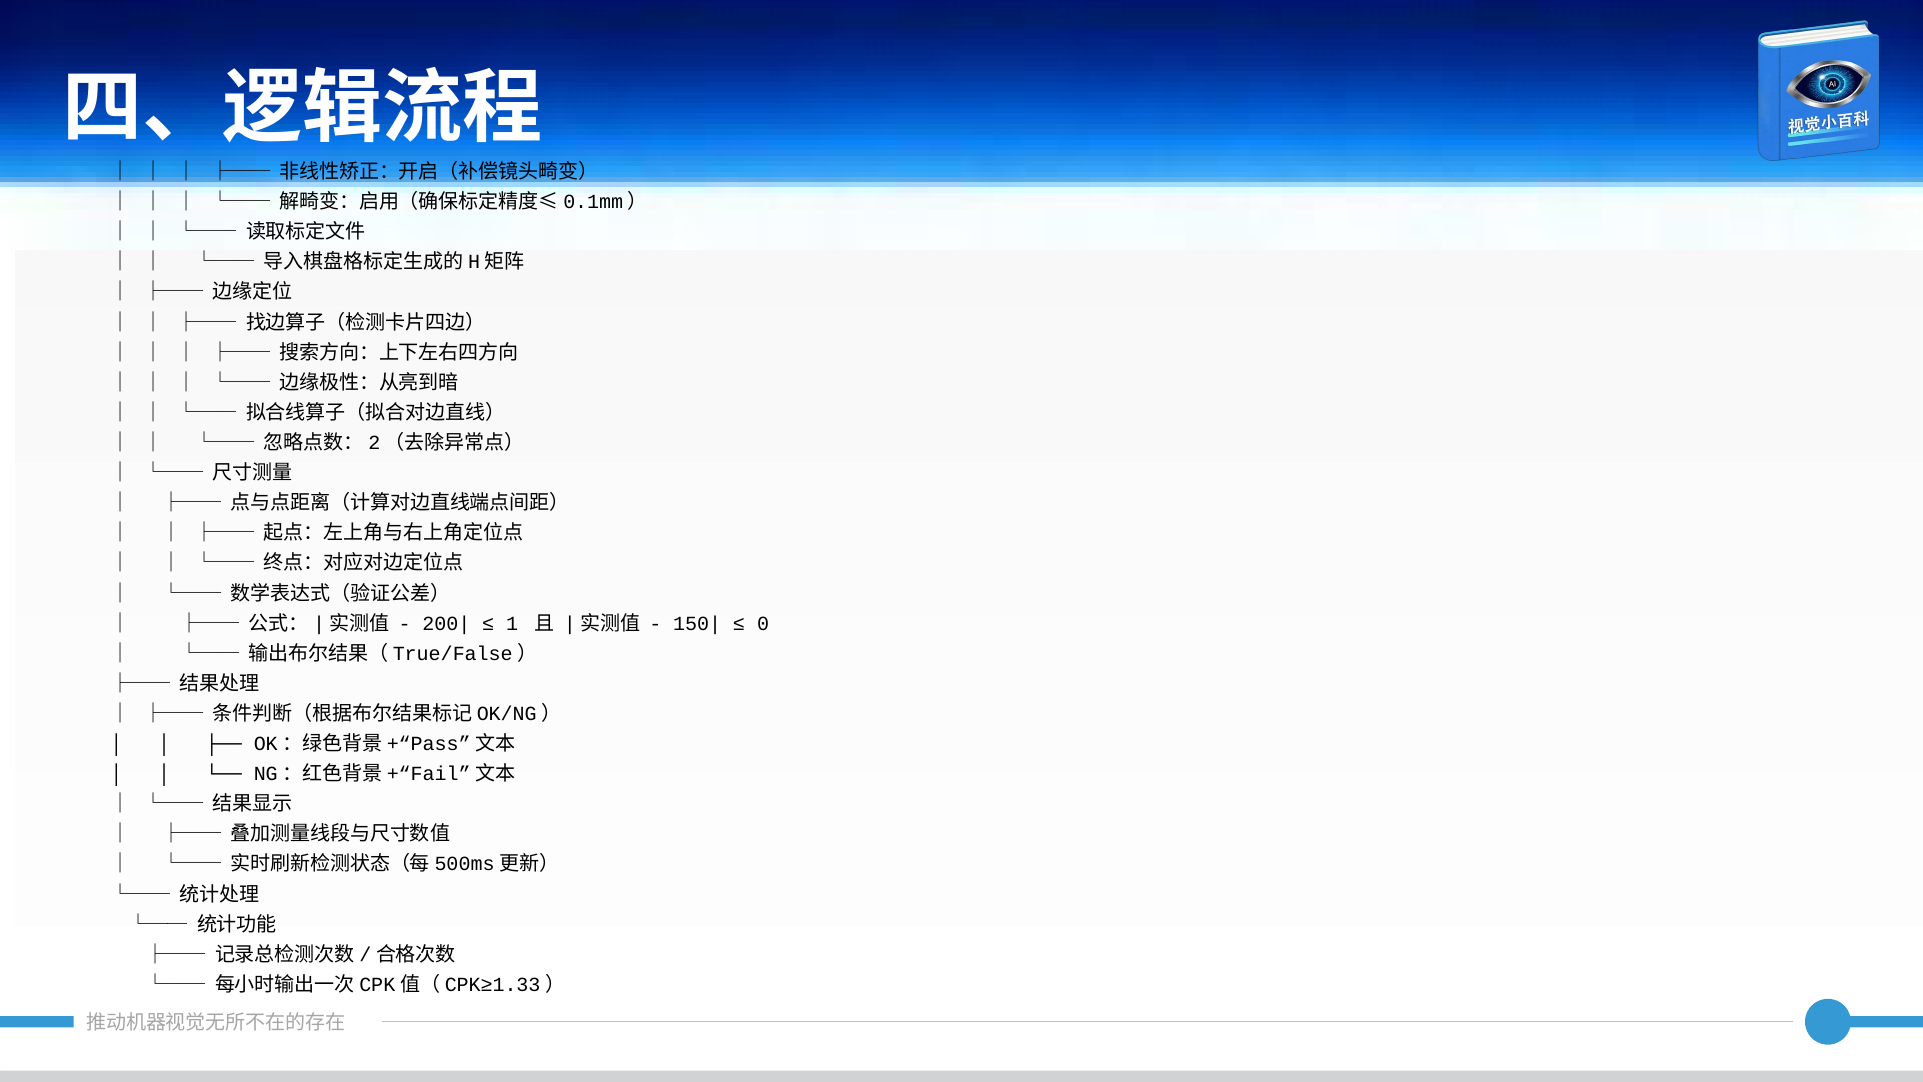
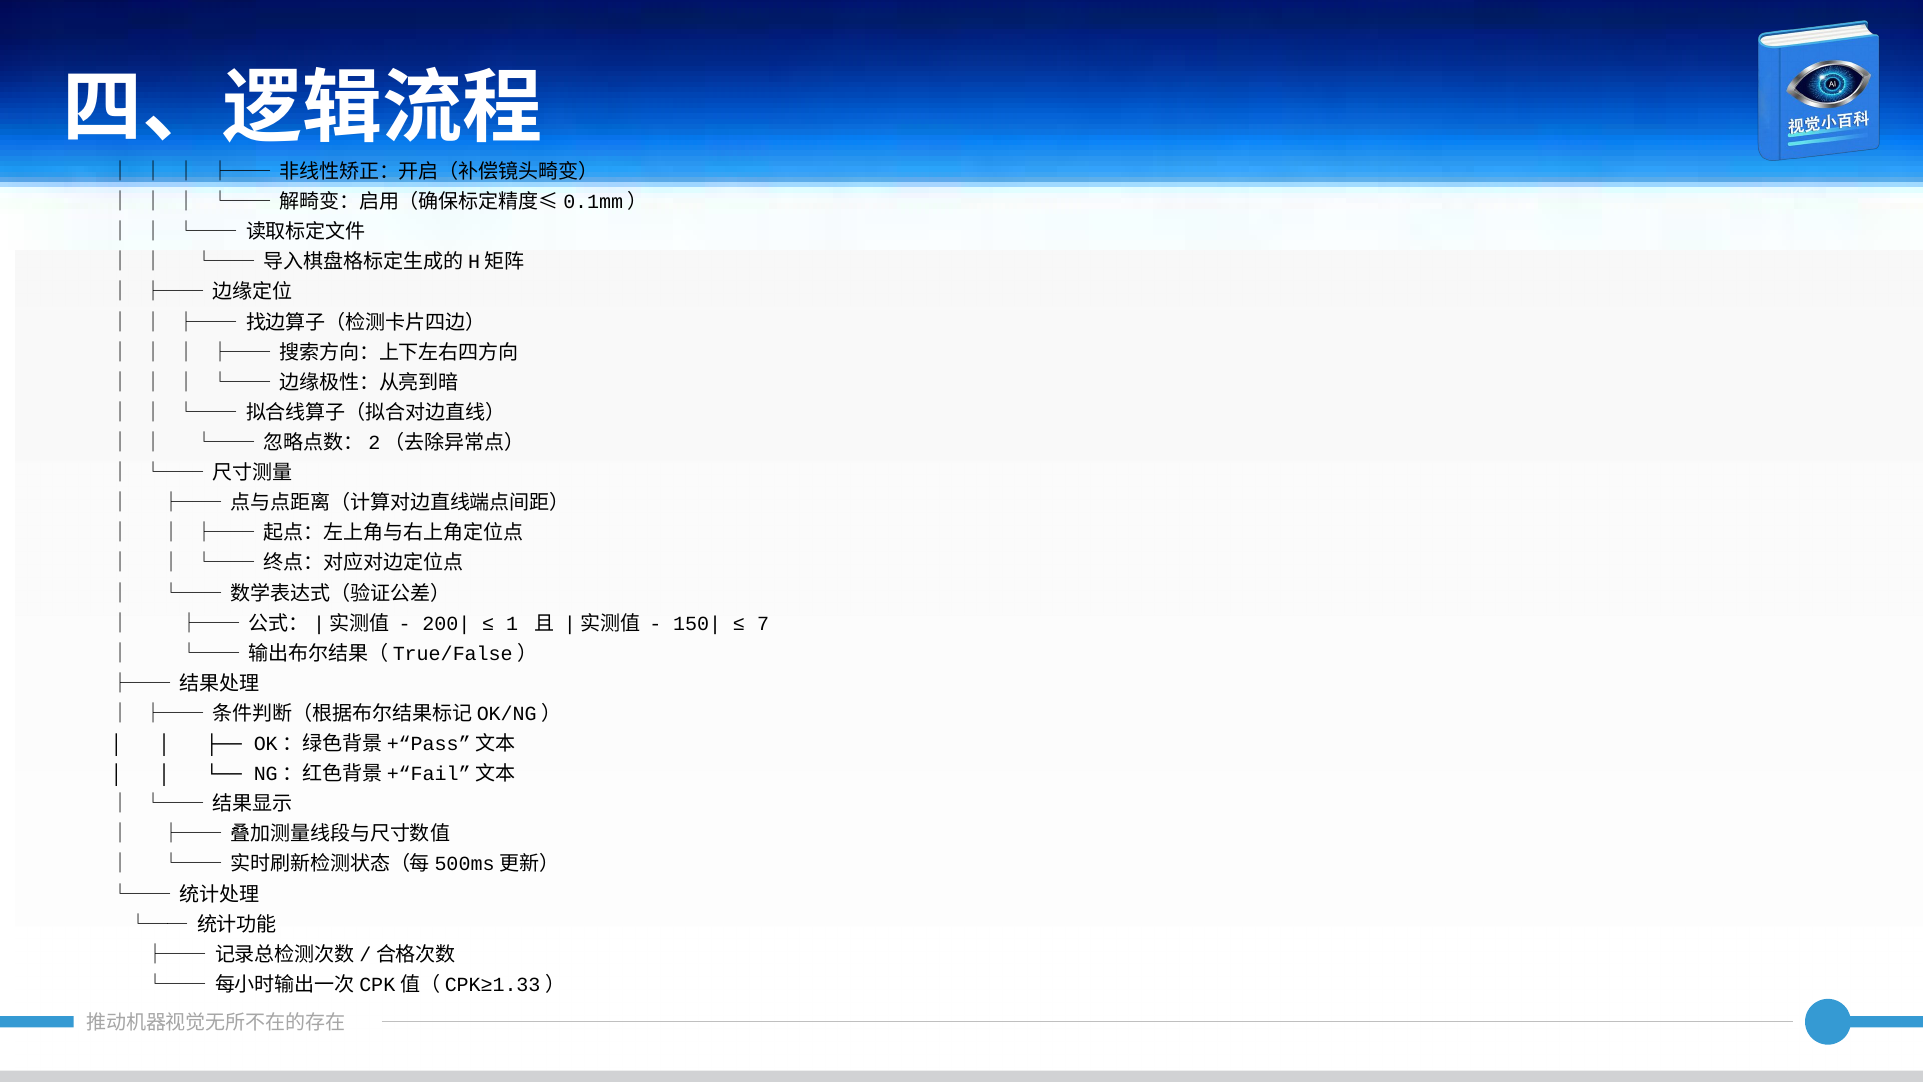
0: 0 -> 7
